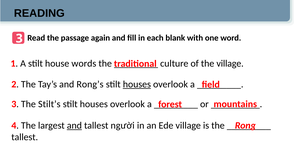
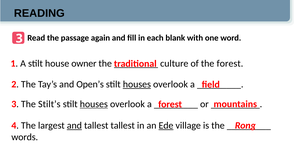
words: words -> owner
the village: village -> forest
Rong’s: Rong’s -> Open’s
houses at (94, 104) underline: none -> present
tallest người: người -> tallest
Ede underline: none -> present
tallest at (25, 137): tallest -> words
